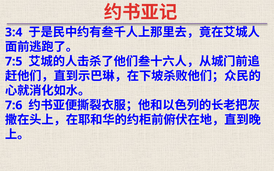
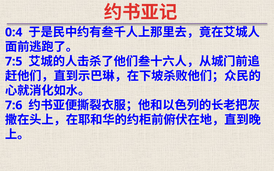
3:4: 3:4 -> 0:4
